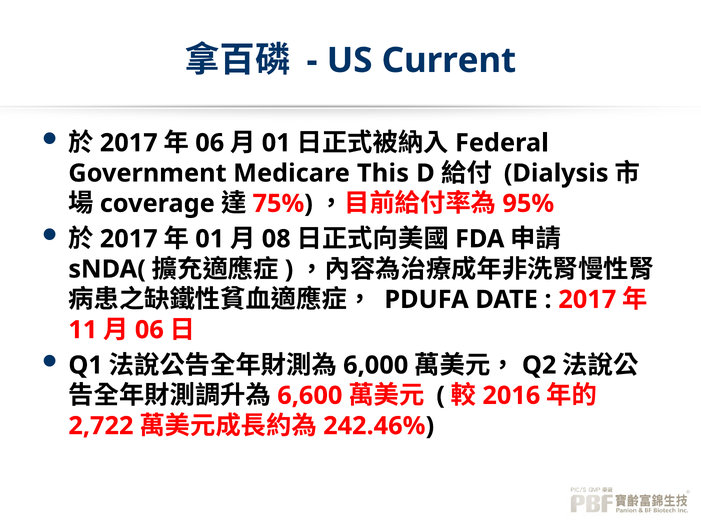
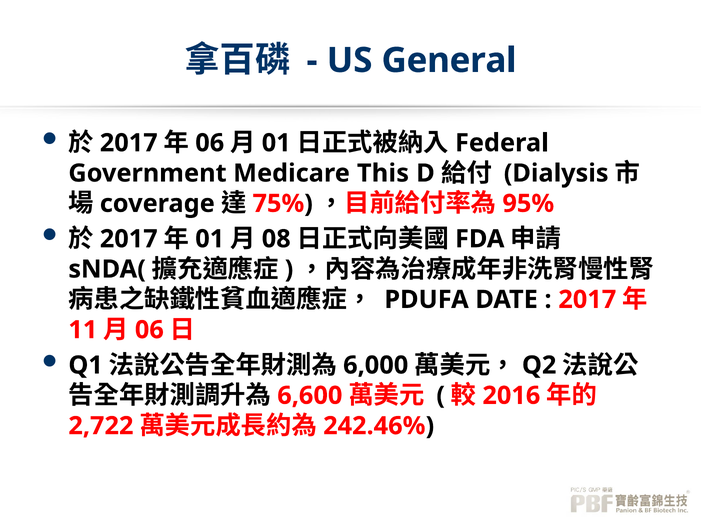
Current: Current -> General
